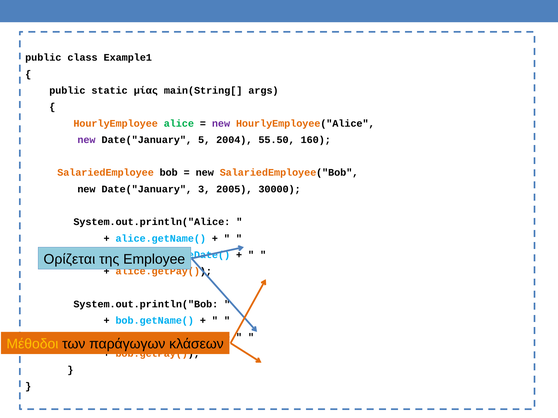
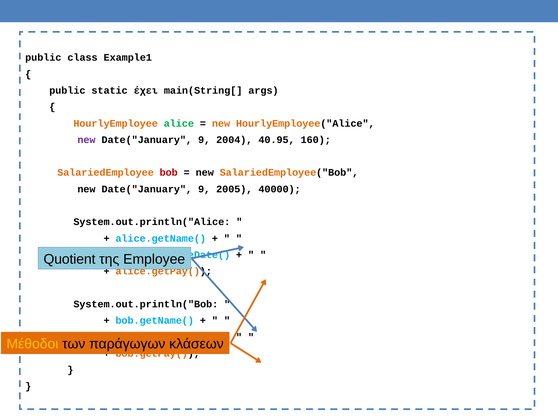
μίας: μίας -> έχει
new at (221, 124) colour: purple -> orange
5 at (204, 140): 5 -> 9
55.50: 55.50 -> 40.95
bob colour: black -> red
3 at (204, 189): 3 -> 9
30000: 30000 -> 40000
Ορίζεται: Ορίζεται -> Quotient
